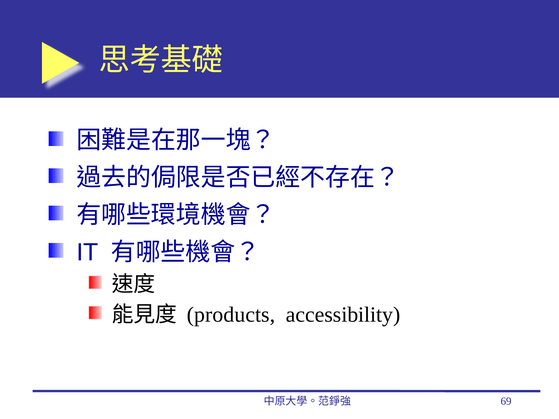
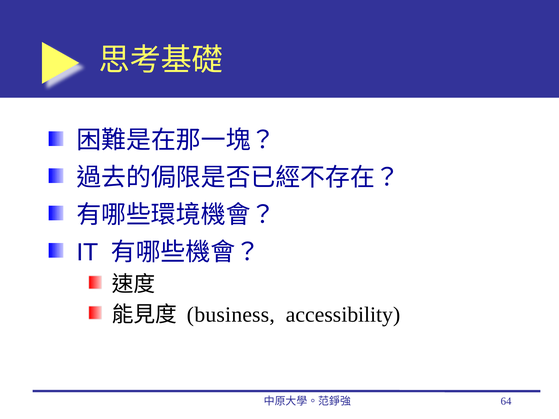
products: products -> business
69: 69 -> 64
